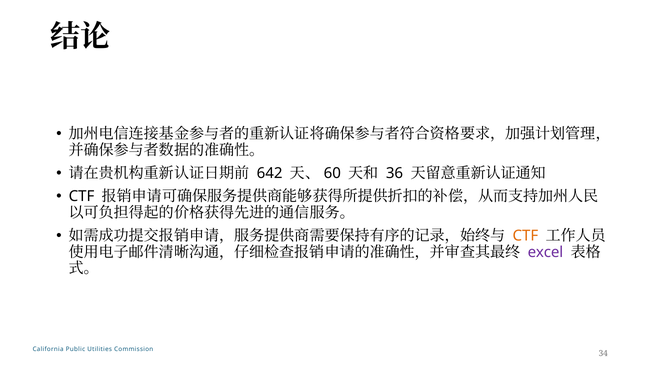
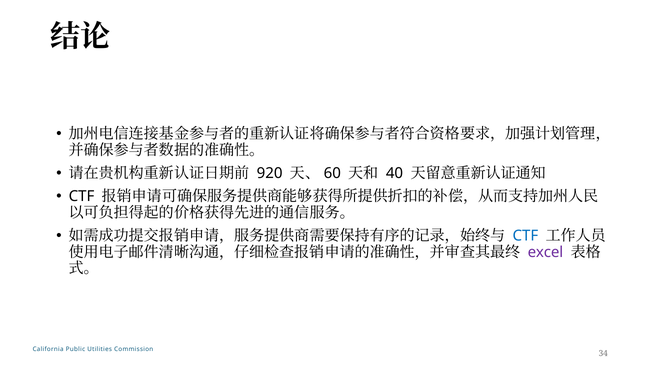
642: 642 -> 920
36: 36 -> 40
CTF at (525, 236) colour: orange -> blue
